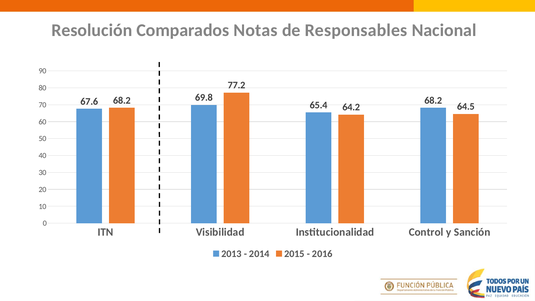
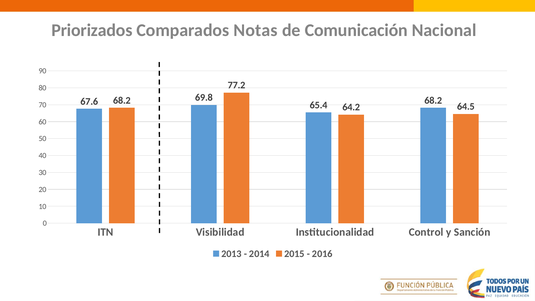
Resolución: Resolución -> Priorizados
Responsables: Responsables -> Comunicación
